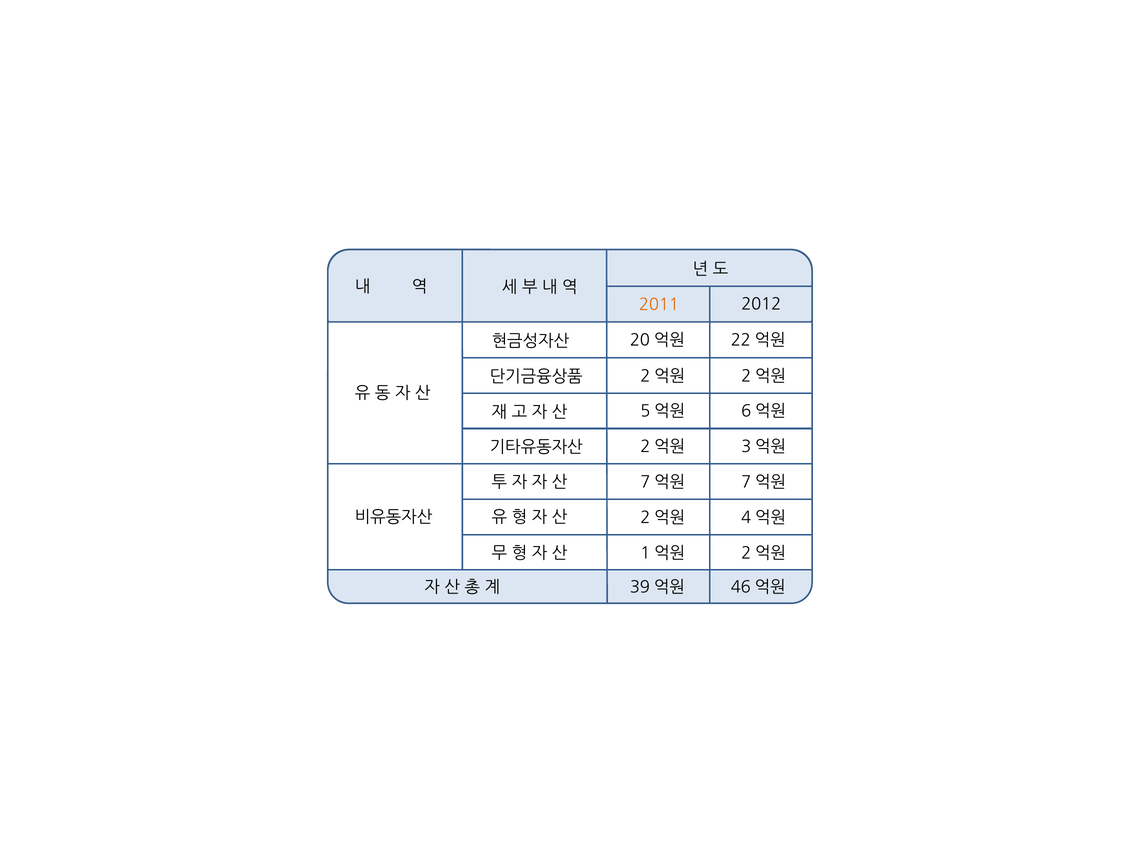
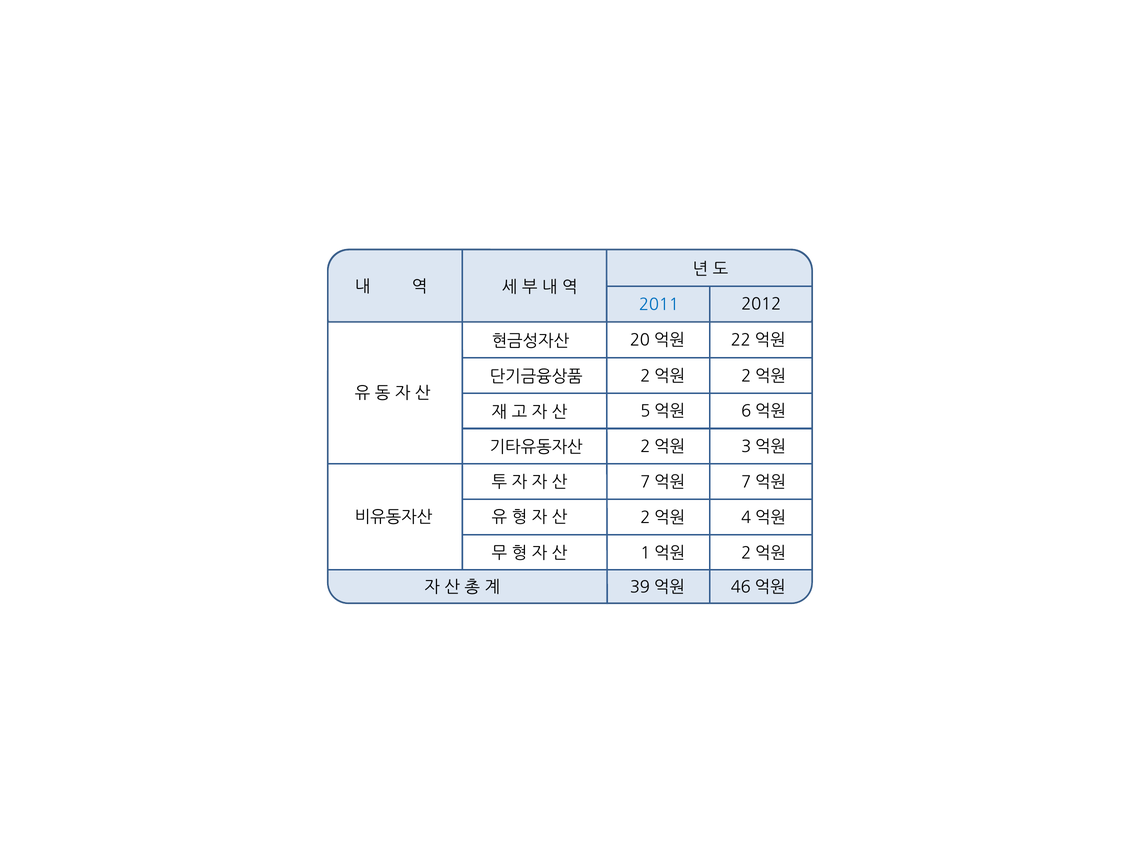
2011 colour: orange -> blue
